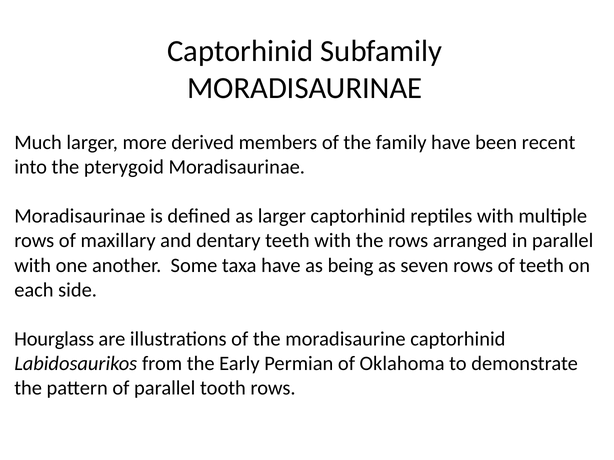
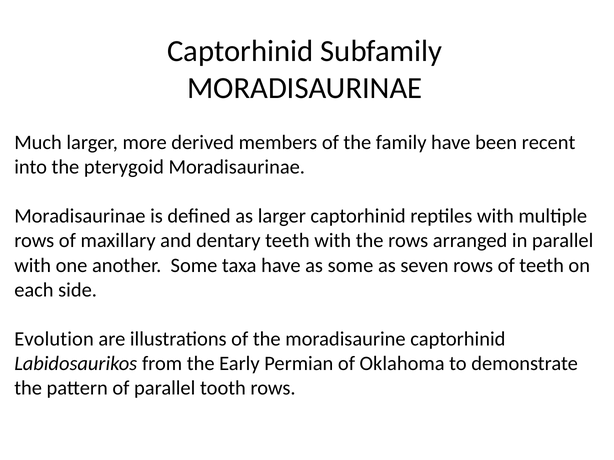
as being: being -> some
Hourglass: Hourglass -> Evolution
